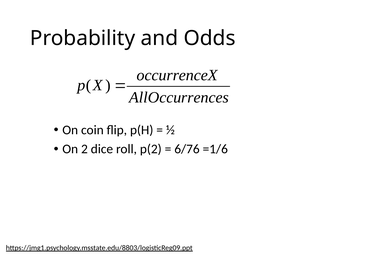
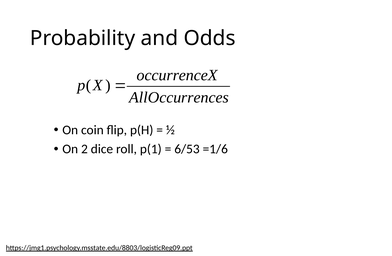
p(2: p(2 -> p(1
6/76: 6/76 -> 6/53
